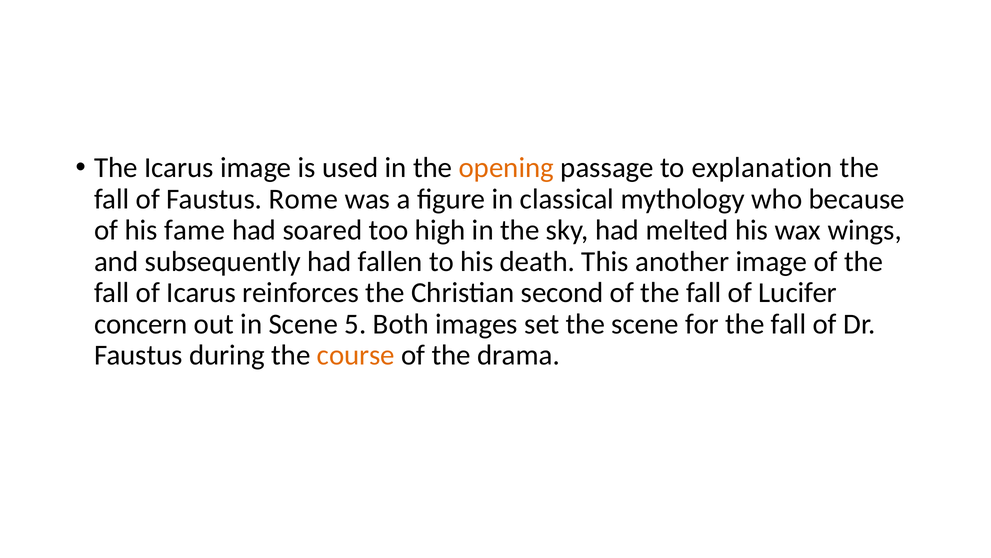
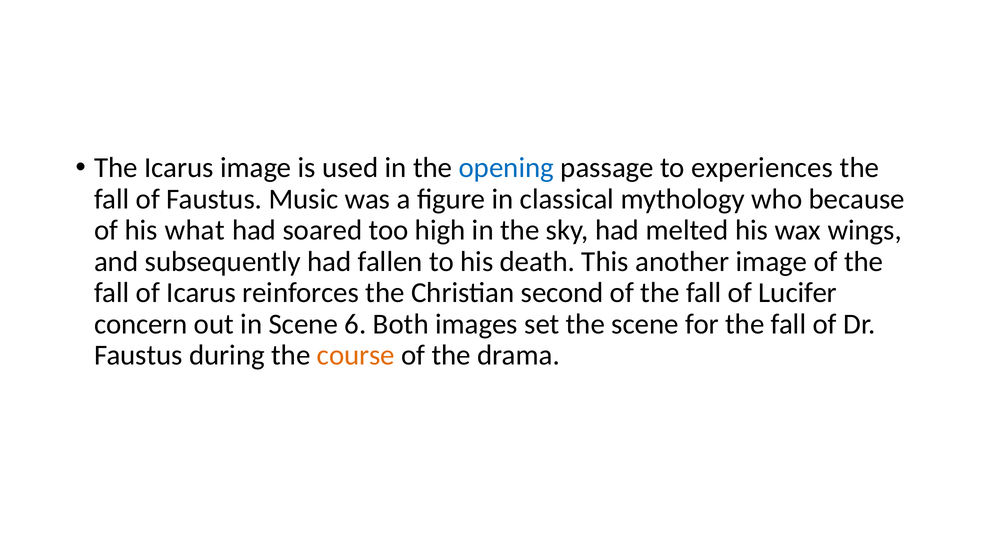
opening colour: orange -> blue
explanation: explanation -> experiences
Rome: Rome -> Music
fame: fame -> what
5: 5 -> 6
